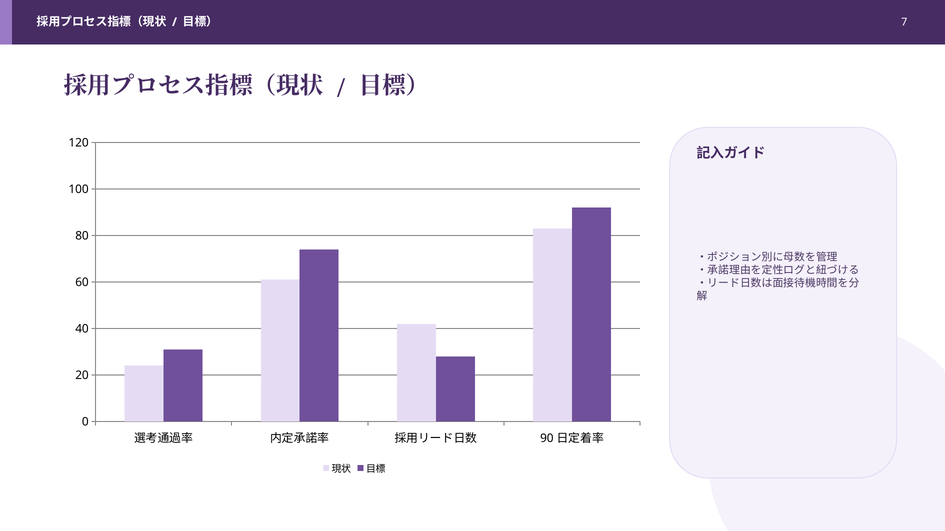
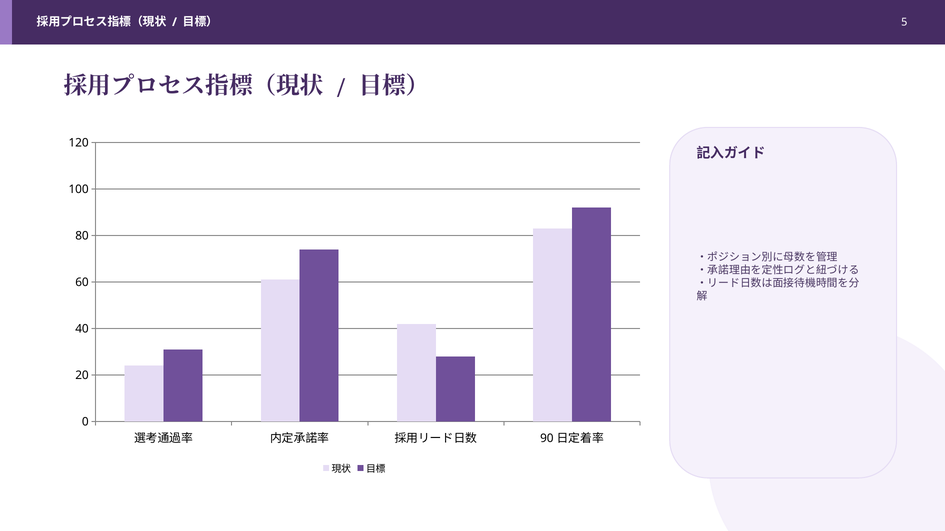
7: 7 -> 5
